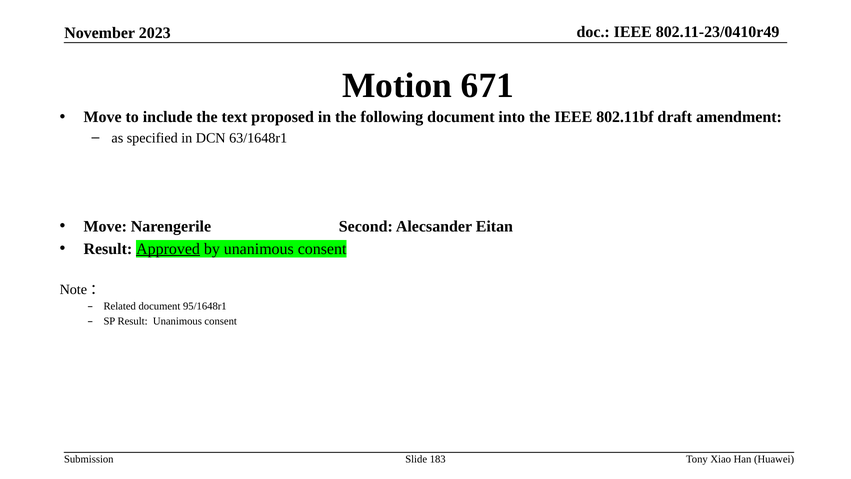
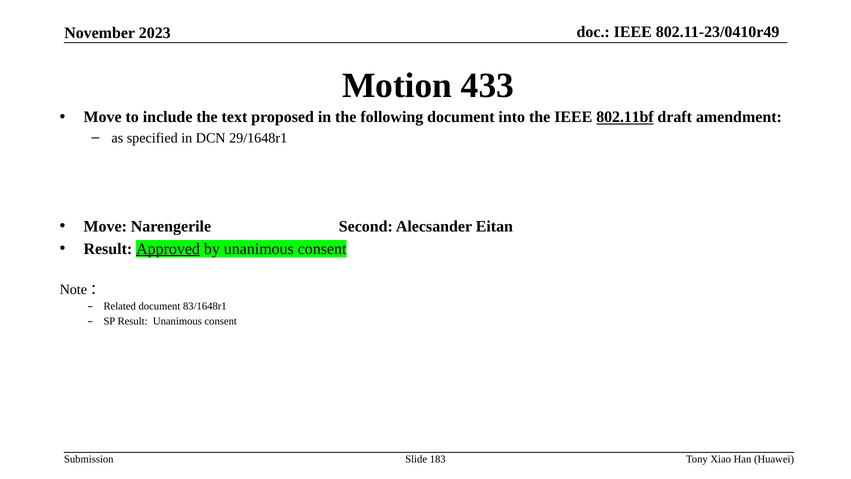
671: 671 -> 433
802.11bf underline: none -> present
63/1648r1: 63/1648r1 -> 29/1648r1
95/1648r1: 95/1648r1 -> 83/1648r1
